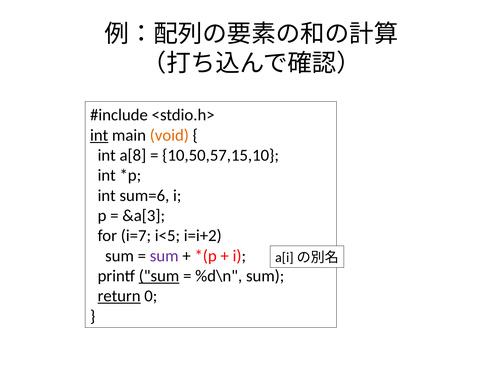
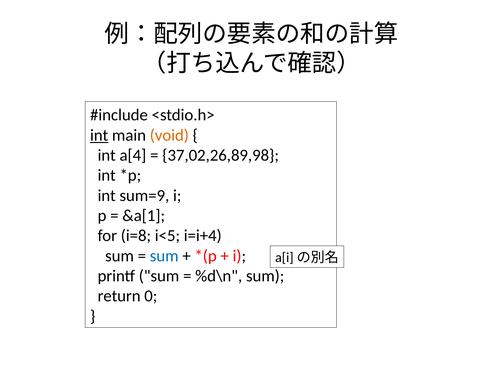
a[8: a[8 -> a[4
10,50,57,15,10: 10,50,57,15,10 -> 37,02,26,89,98
sum=6: sum=6 -> sum=9
&a[3: &a[3 -> &a[1
i=7: i=7 -> i=8
i=i+2: i=i+2 -> i=i+4
sum at (164, 256) colour: purple -> blue
sum at (159, 276) underline: present -> none
return underline: present -> none
